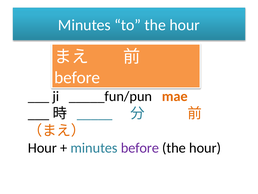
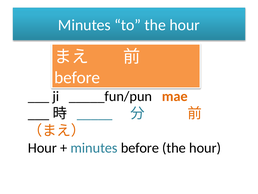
before at (140, 148) colour: purple -> black
